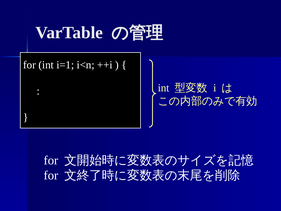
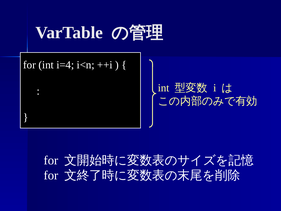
i=1: i=1 -> i=4
